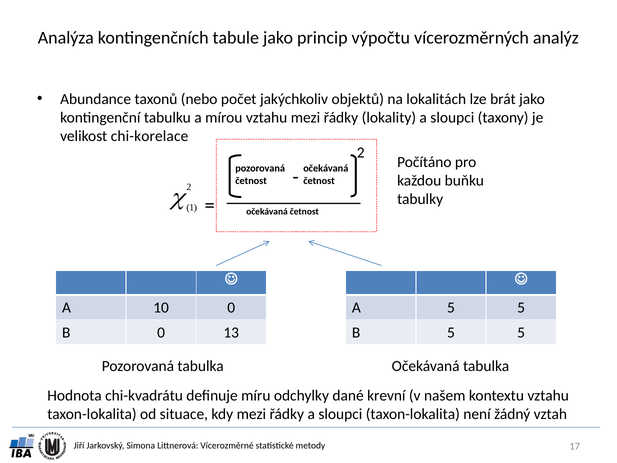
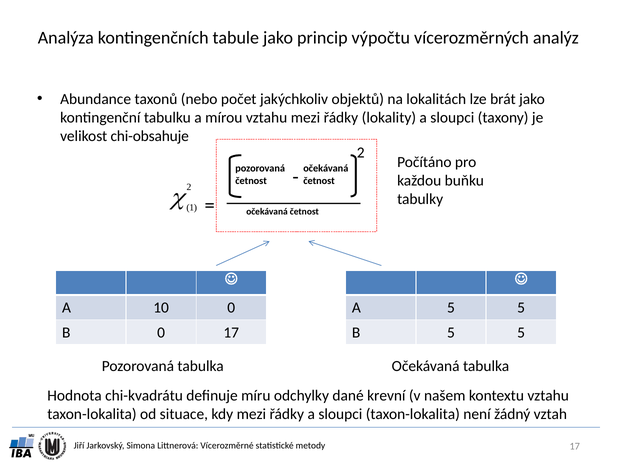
chi-korelace: chi-korelace -> chi-obsahuje
0 13: 13 -> 17
